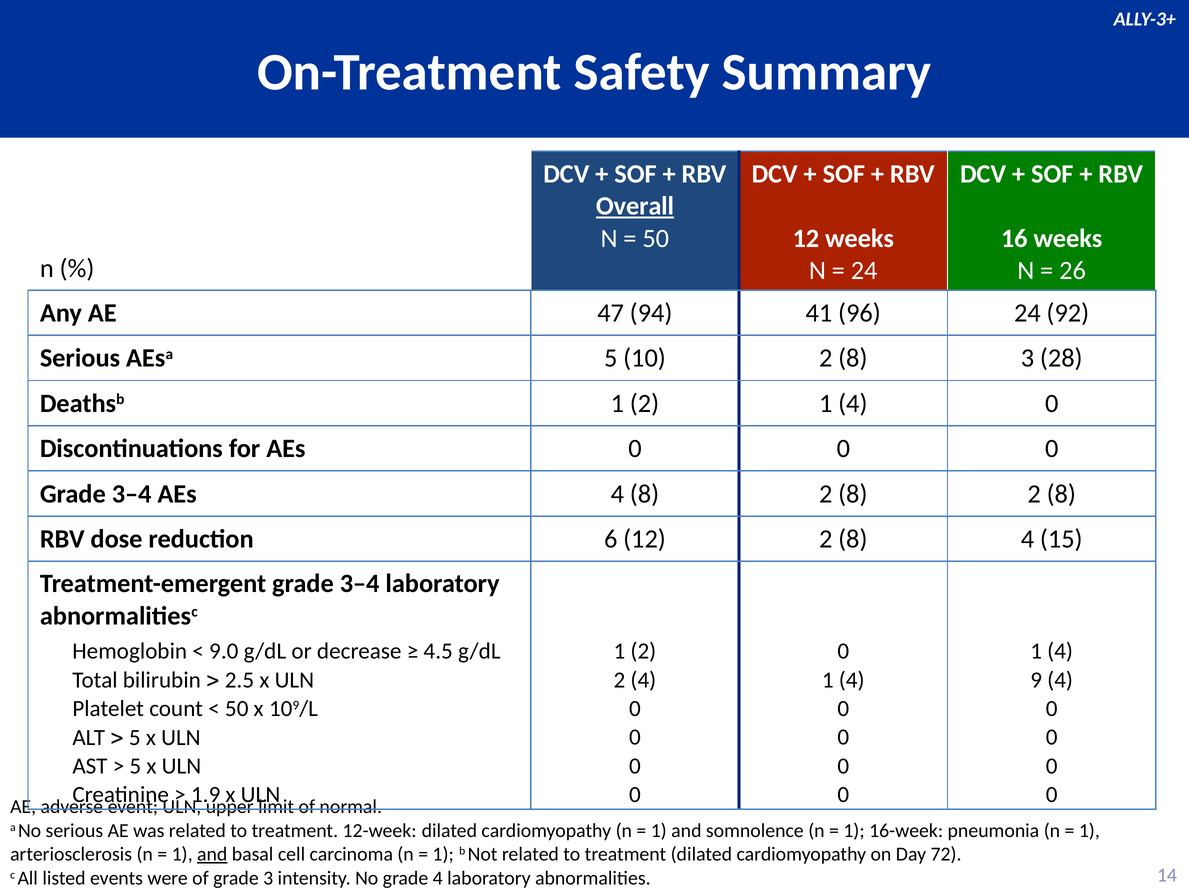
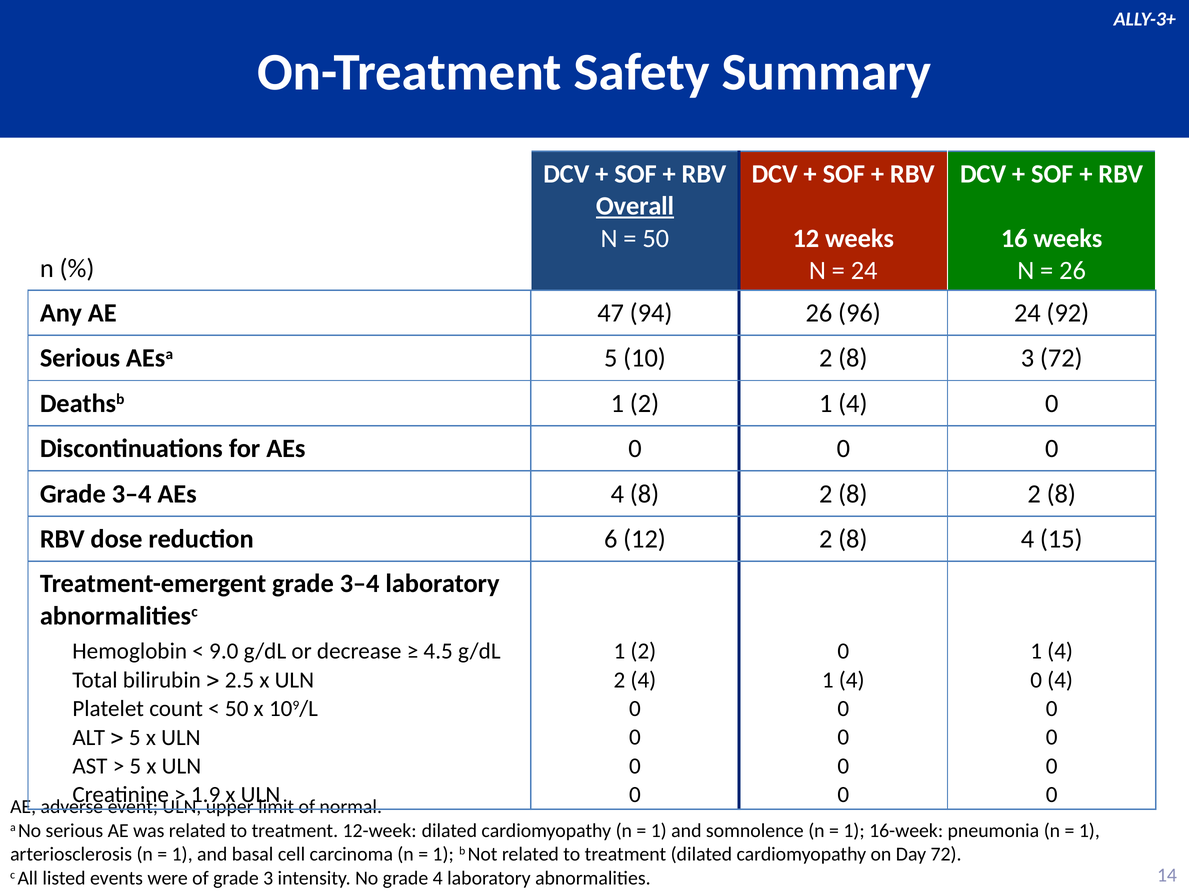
94 41: 41 -> 26
3 28: 28 -> 72
4 1 4 9: 9 -> 0
and at (212, 854) underline: present -> none
